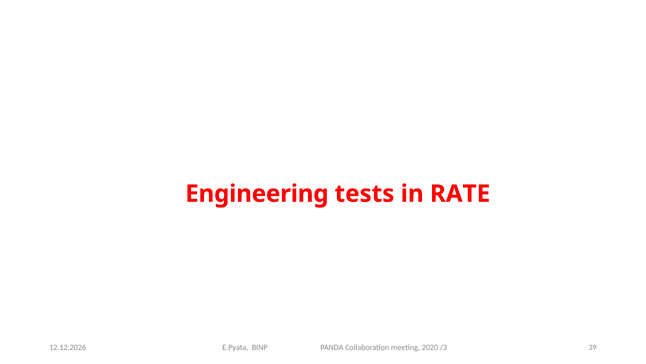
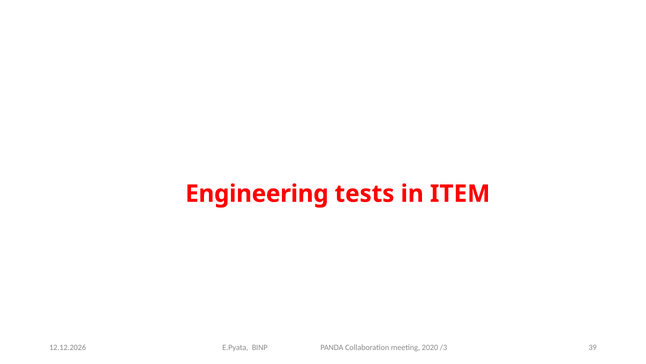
RATE: RATE -> ITEM
